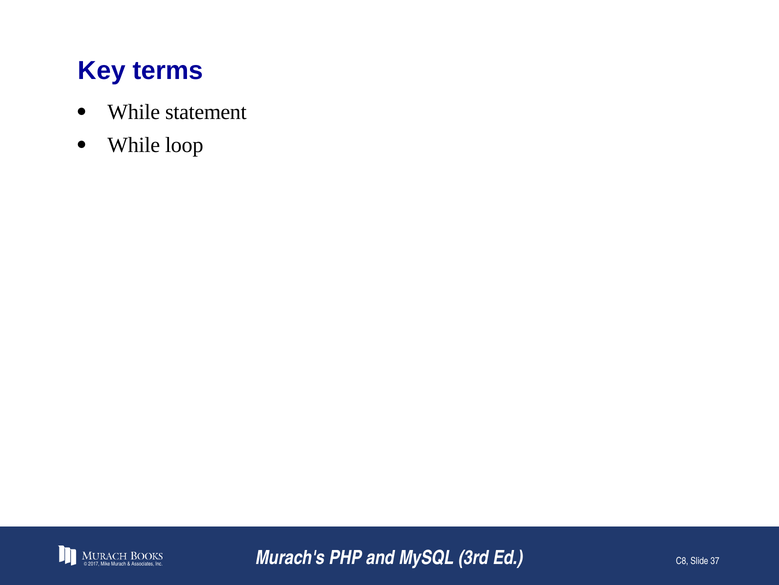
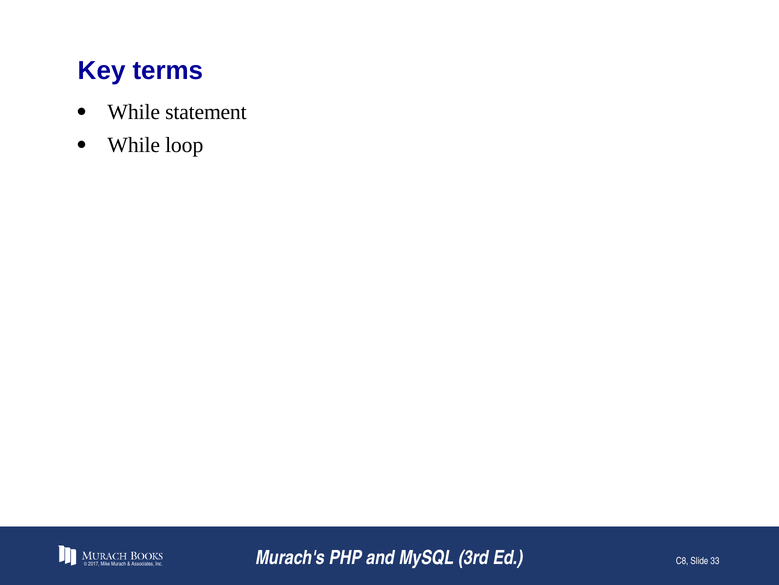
37: 37 -> 33
